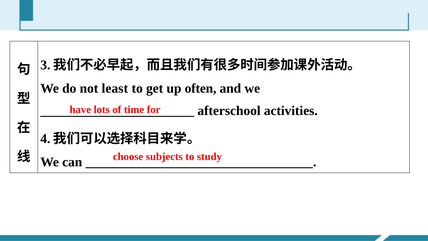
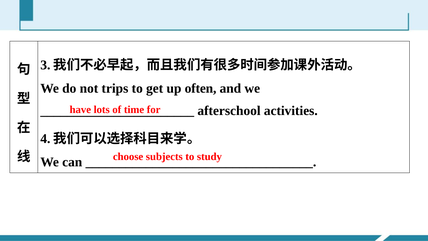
least: least -> trips
